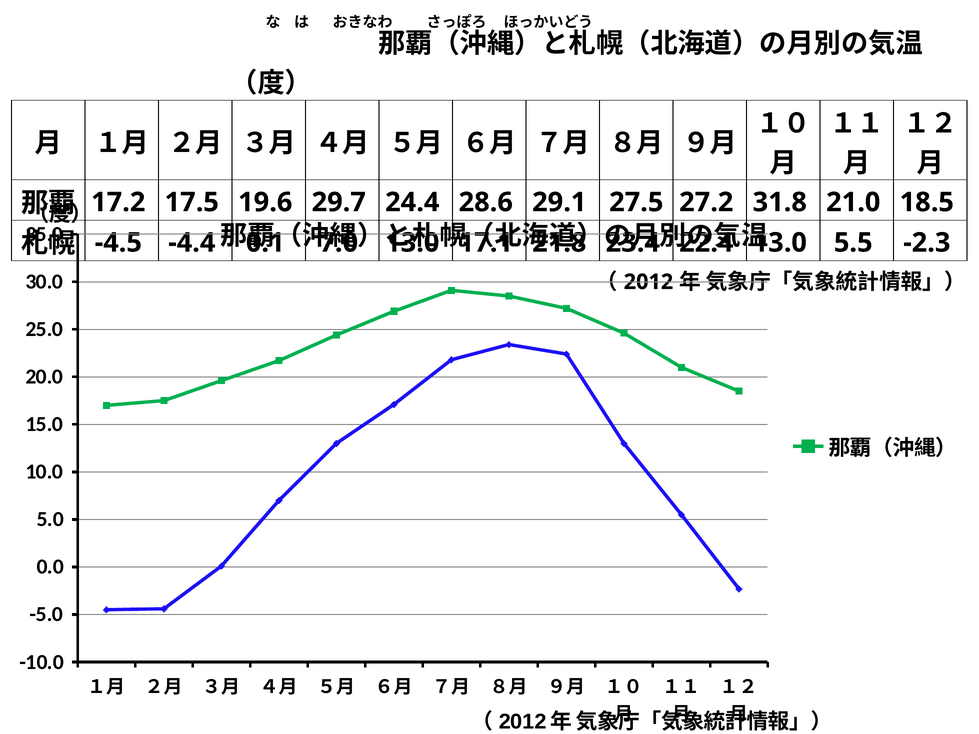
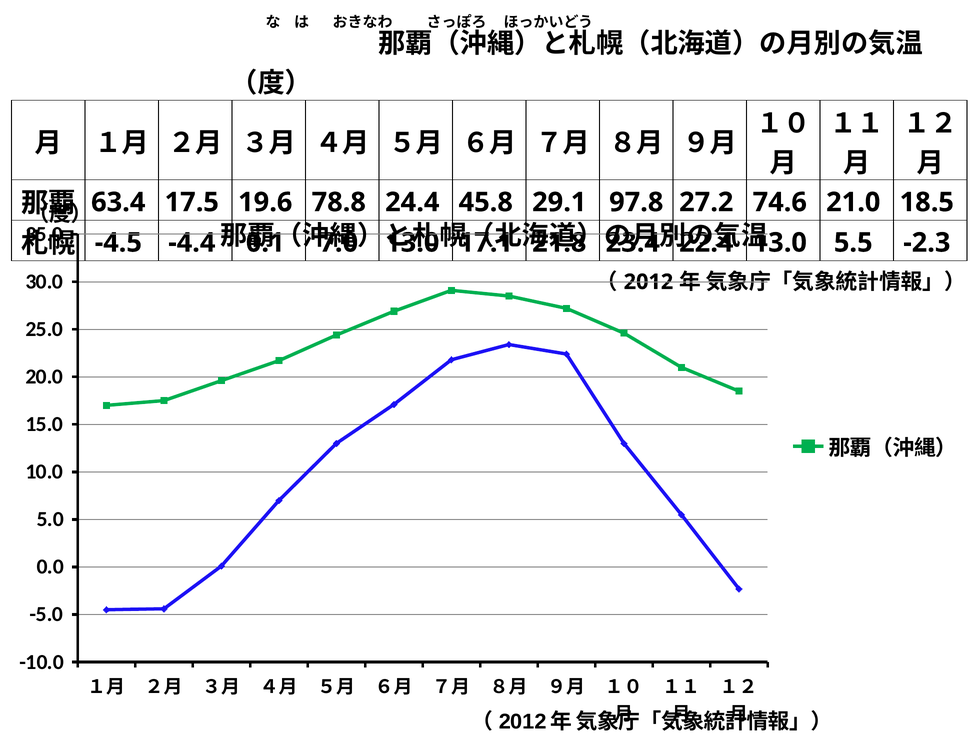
17.2: 17.2 -> 63.4
29.7: 29.7 -> 78.8
28.6: 28.6 -> 45.8
27.5: 27.5 -> 97.8
31.8: 31.8 -> 74.6
